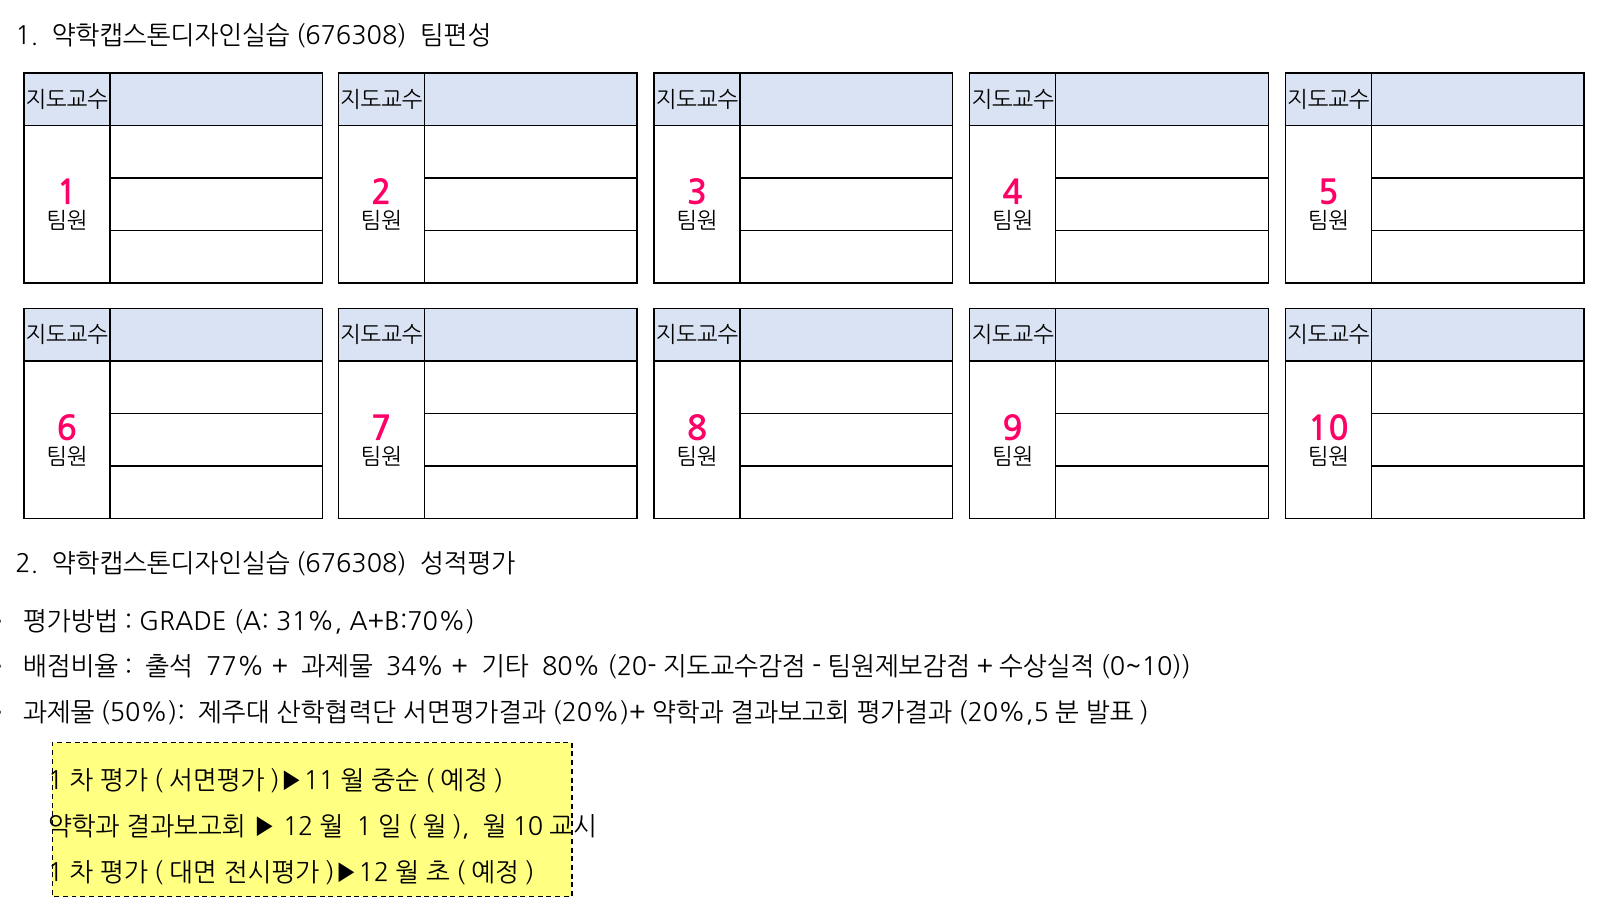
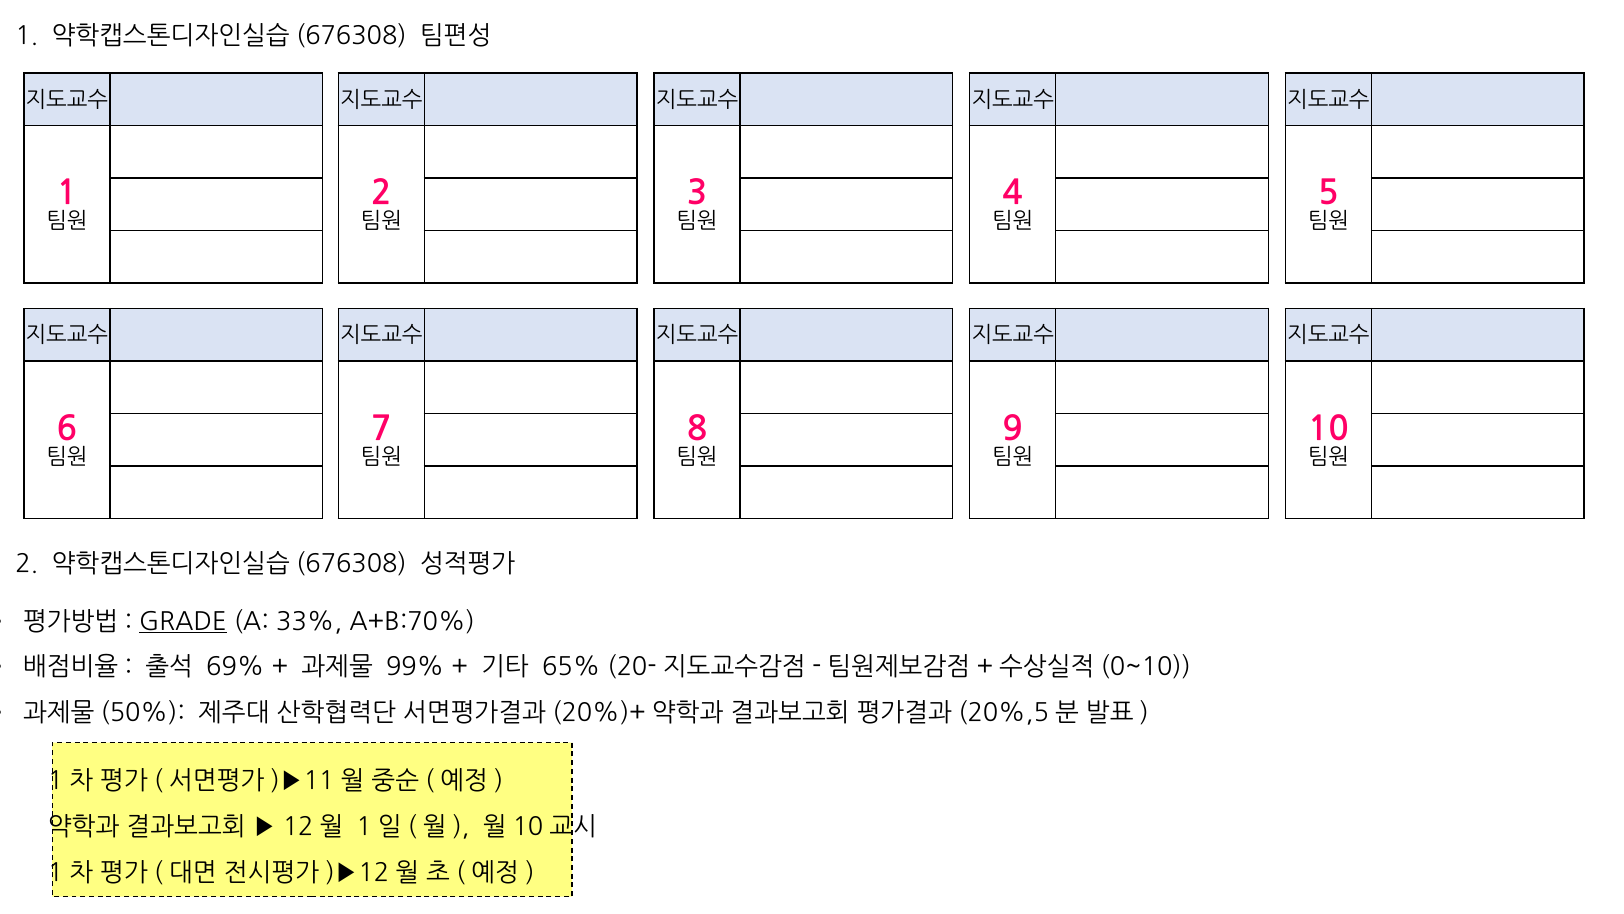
GRADE underline: none -> present
31%: 31% -> 33%
77%: 77% -> 69%
34%: 34% -> 99%
80%: 80% -> 65%
